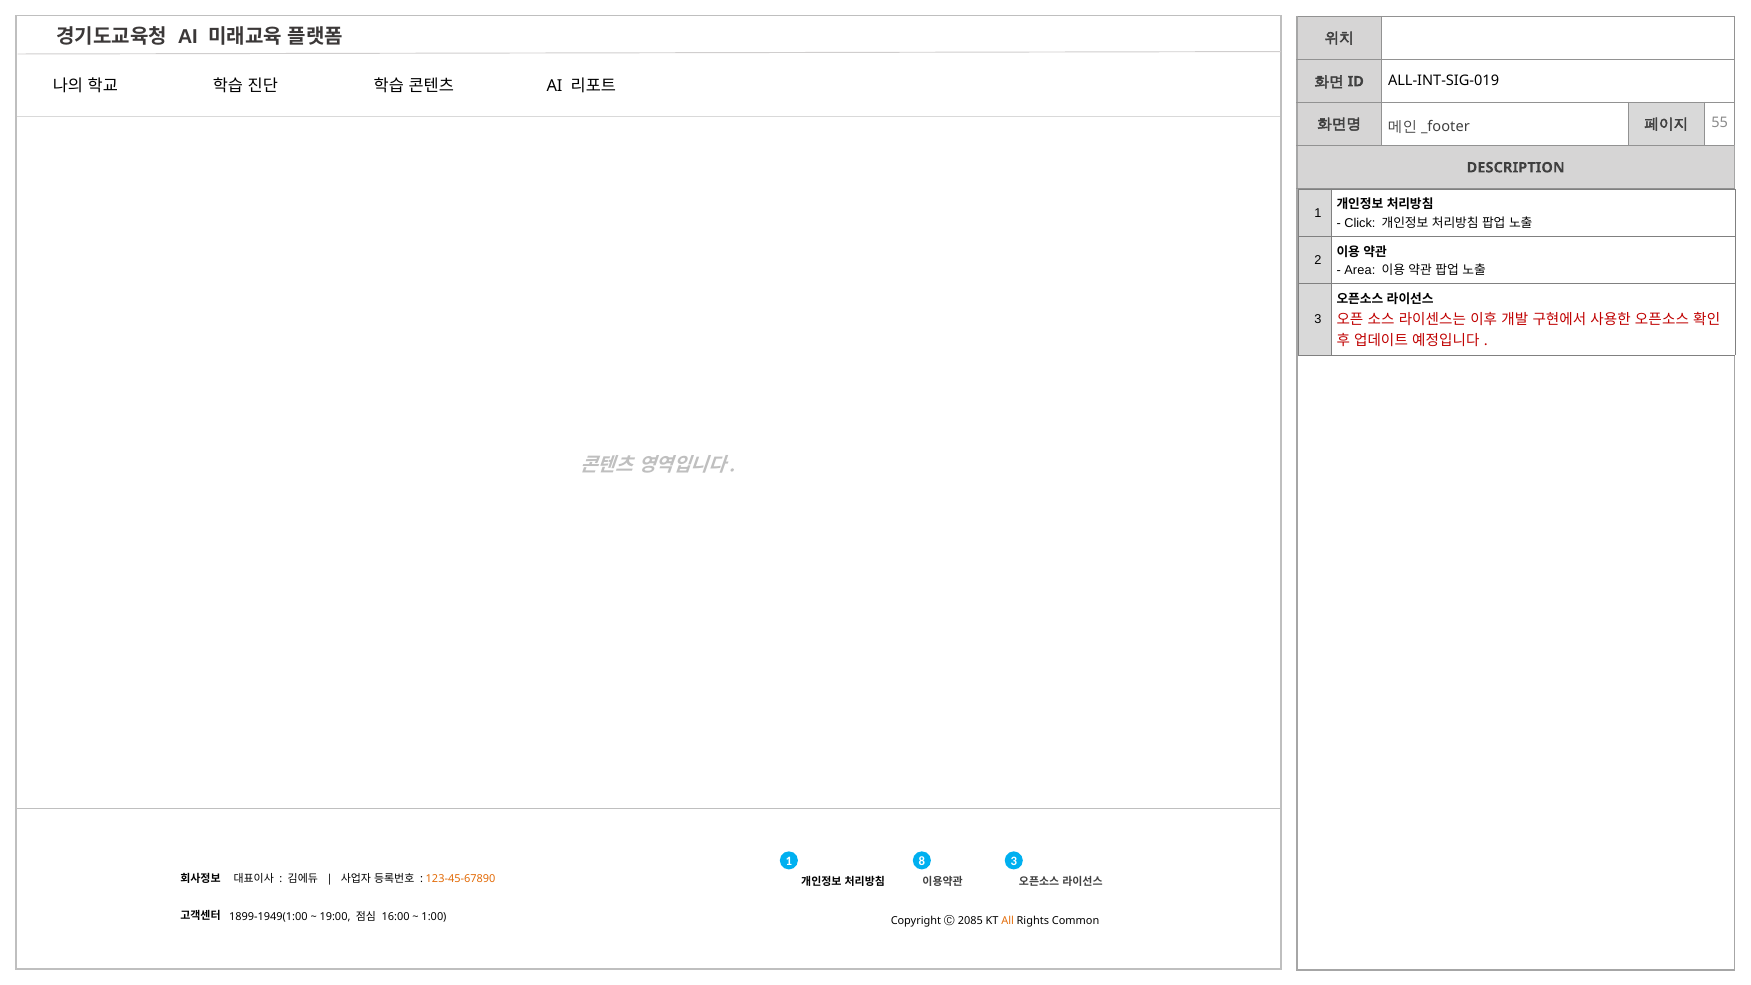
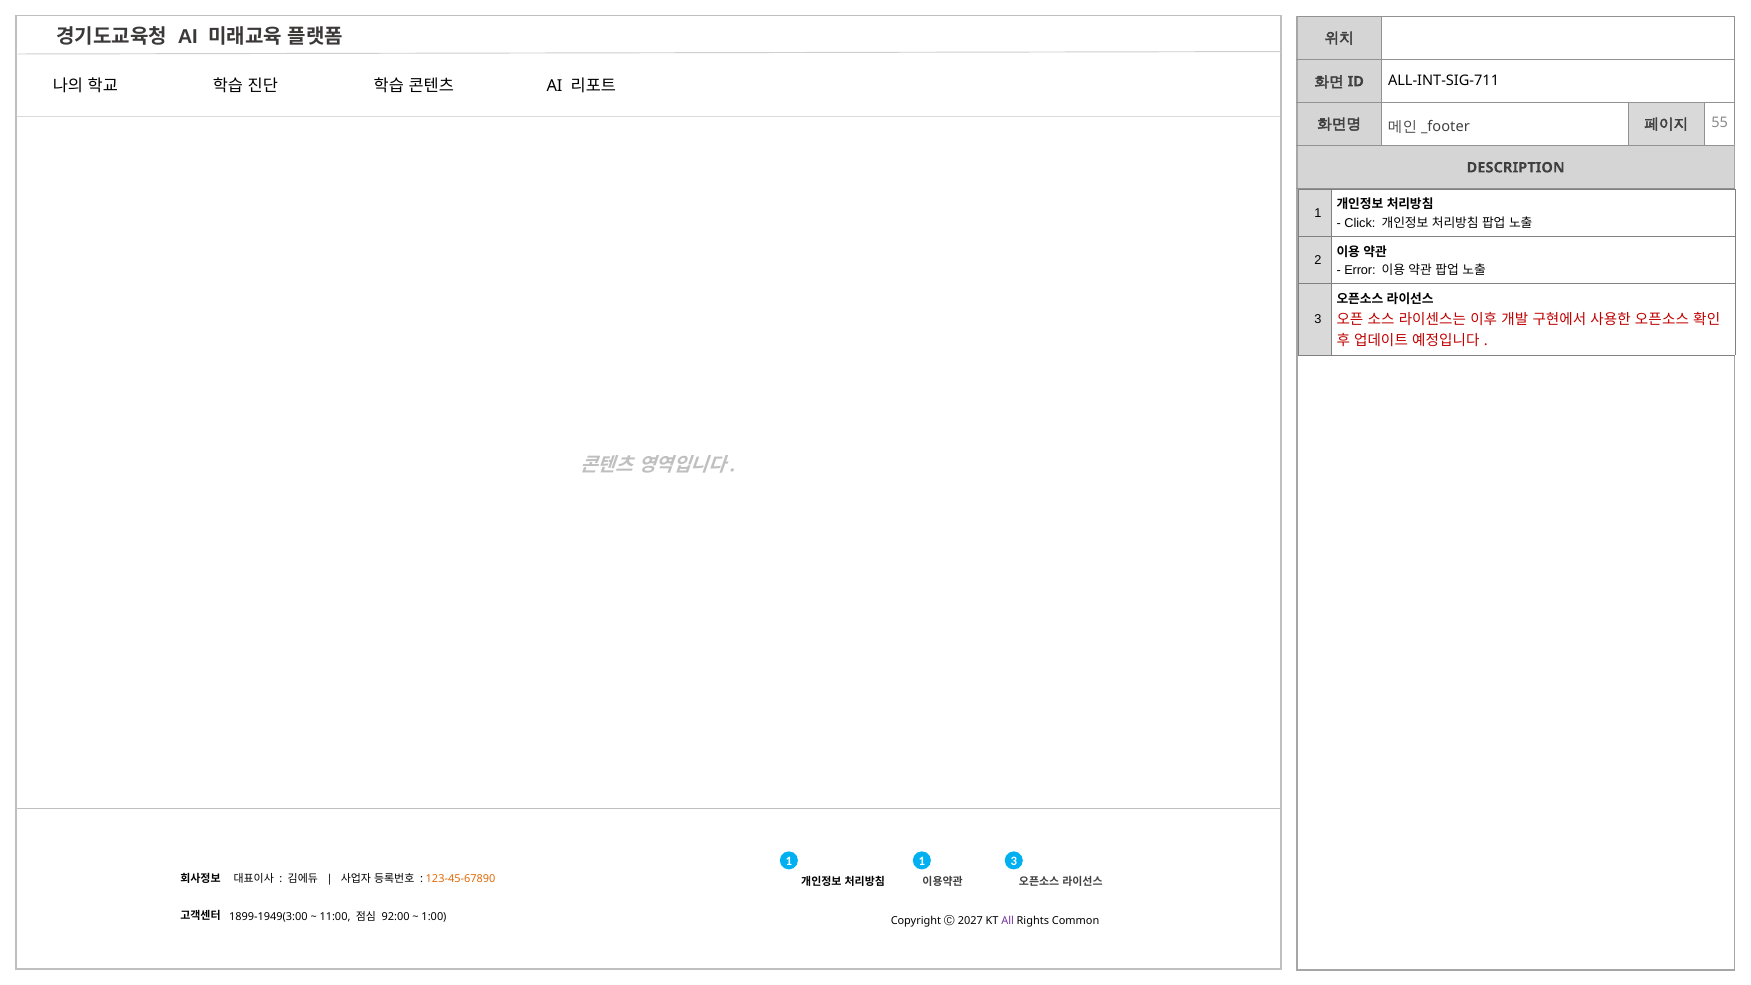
ALL-INT-SIG-019: ALL-INT-SIG-019 -> ALL-INT-SIG-711
Area: Area -> Error
1 8: 8 -> 1
1899-1949(1:00: 1899-1949(1:00 -> 1899-1949(3:00
19:00: 19:00 -> 11:00
16:00: 16:00 -> 92:00
All colour: orange -> purple
2085: 2085 -> 2027
